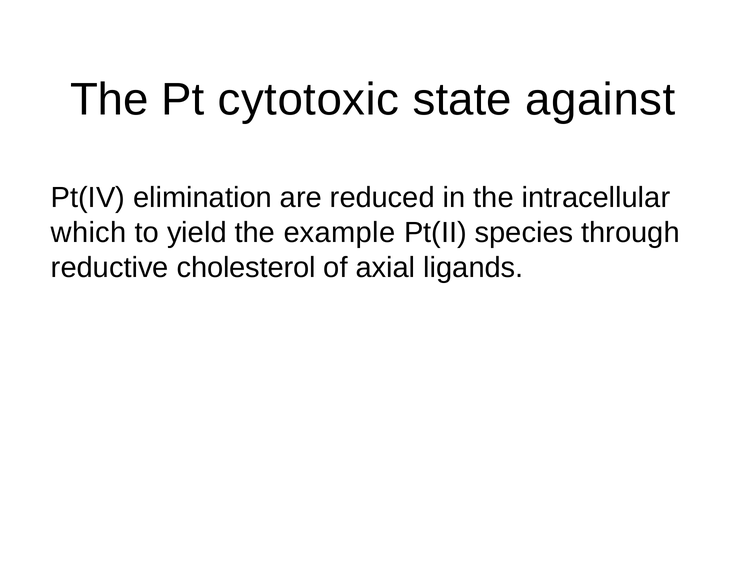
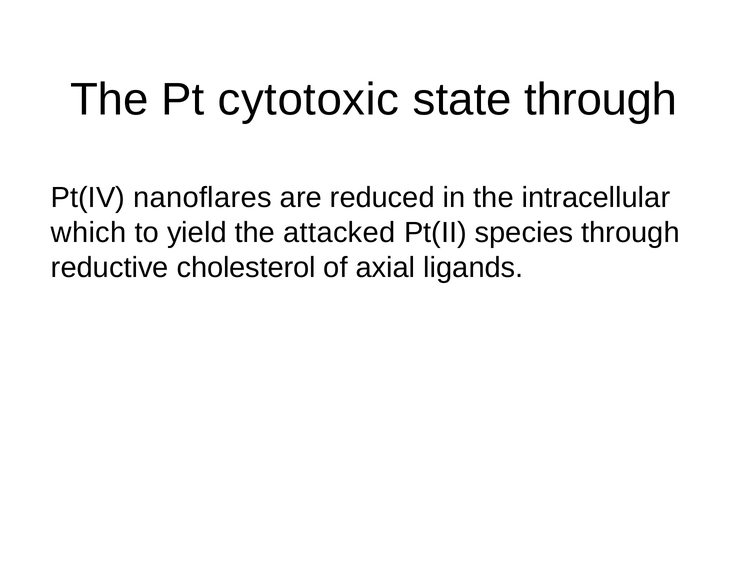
state against: against -> through
elimination: elimination -> nanoflares
example: example -> attacked
